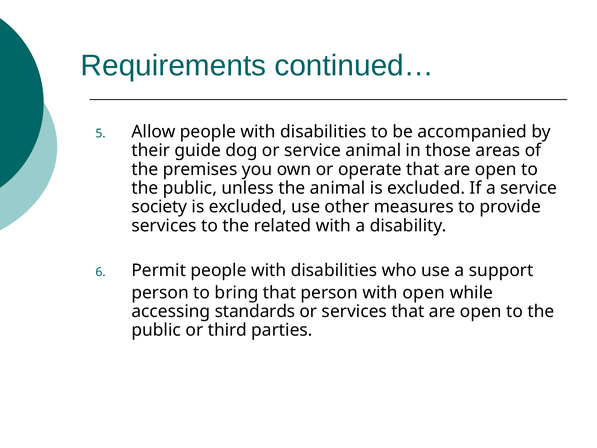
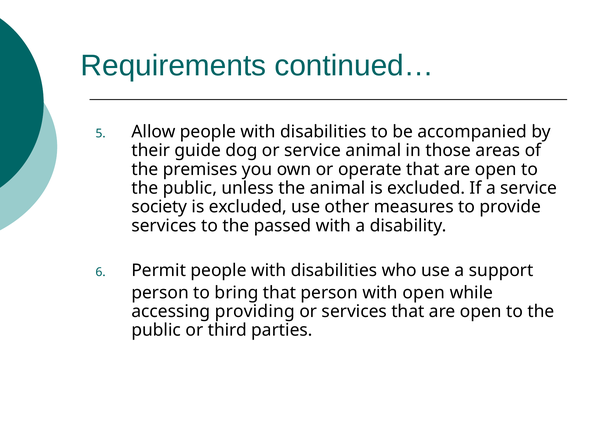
related: related -> passed
standards: standards -> providing
